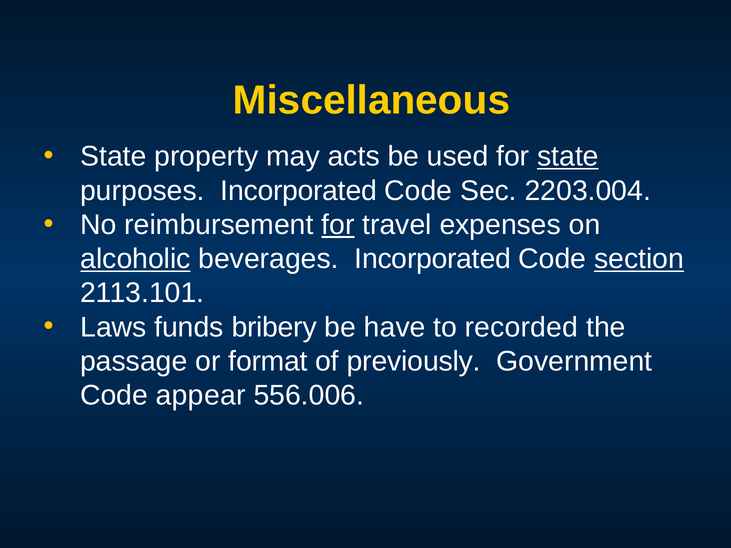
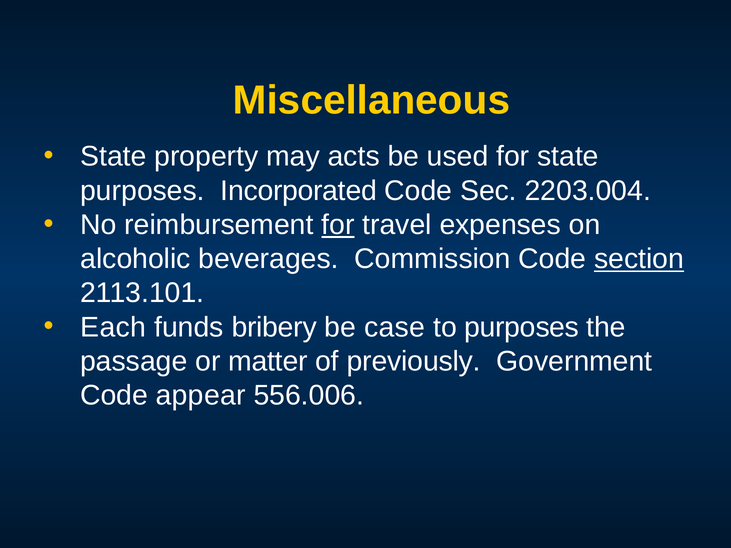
state at (568, 157) underline: present -> none
alcoholic underline: present -> none
beverages Incorporated: Incorporated -> Commission
Laws: Laws -> Each
have: have -> case
to recorded: recorded -> purposes
format: format -> matter
